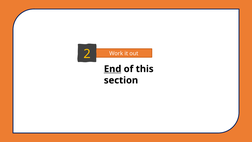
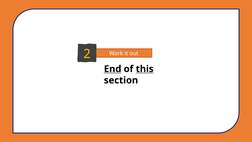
this underline: none -> present
